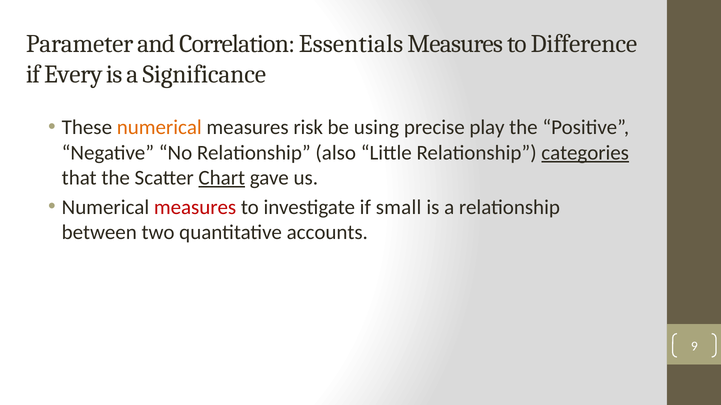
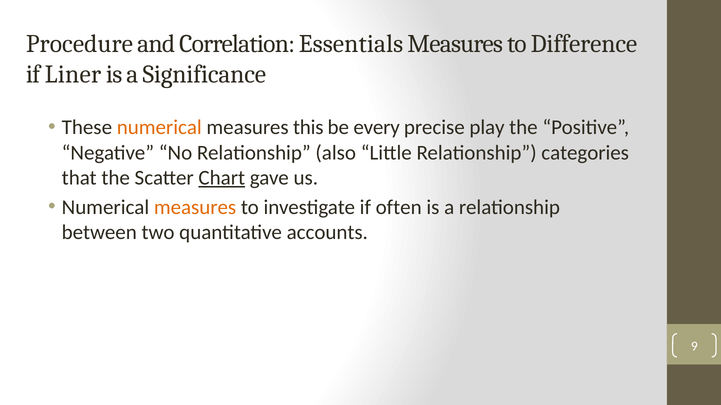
Parameter: Parameter -> Procedure
Every: Every -> Liner
risk: risk -> this
using: using -> every
categories underline: present -> none
measures at (195, 207) colour: red -> orange
small: small -> often
